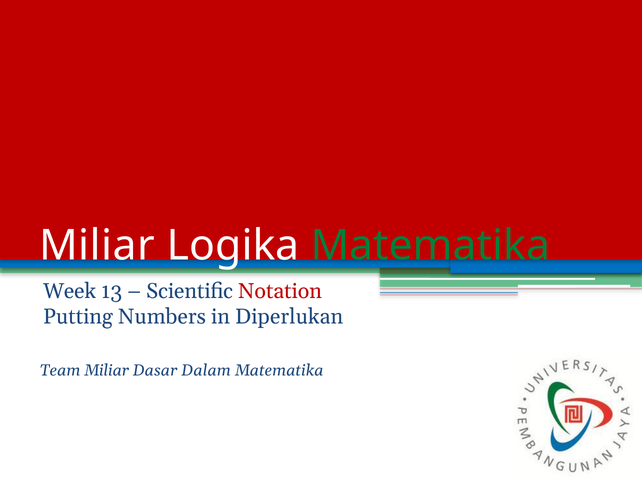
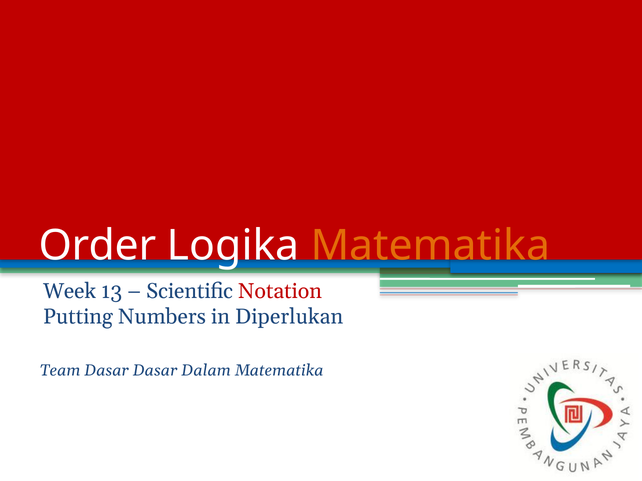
Miliar at (97, 246): Miliar -> Order
Matematika at (430, 246) colour: green -> orange
Team Miliar: Miliar -> Dasar
